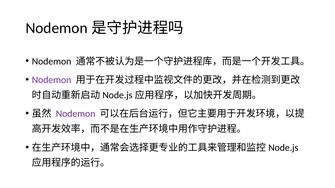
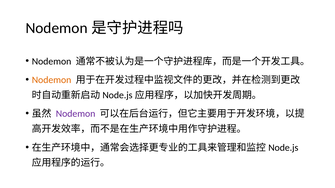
Nodemon at (52, 80) colour: purple -> orange
